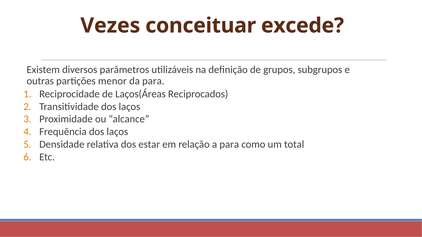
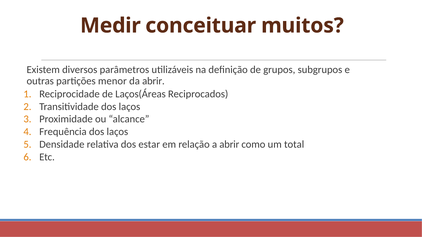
Vezes: Vezes -> Medir
excede: excede -> muitos
da para: para -> abrir
a para: para -> abrir
